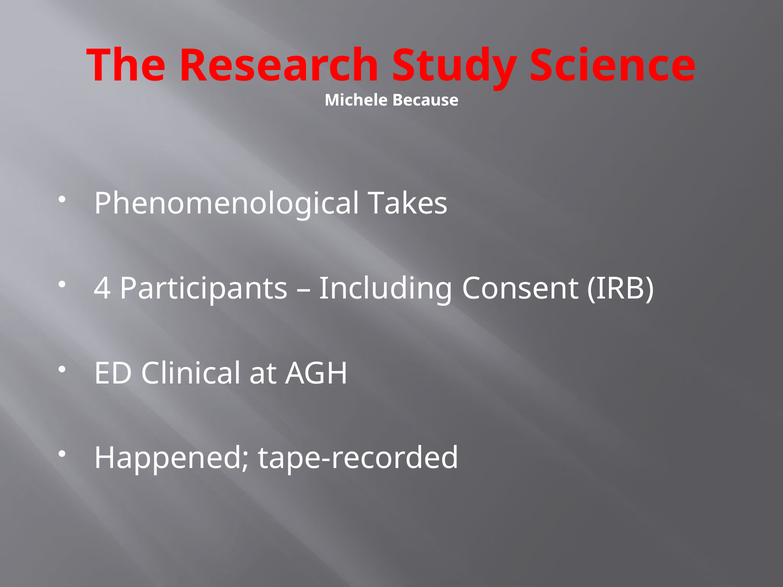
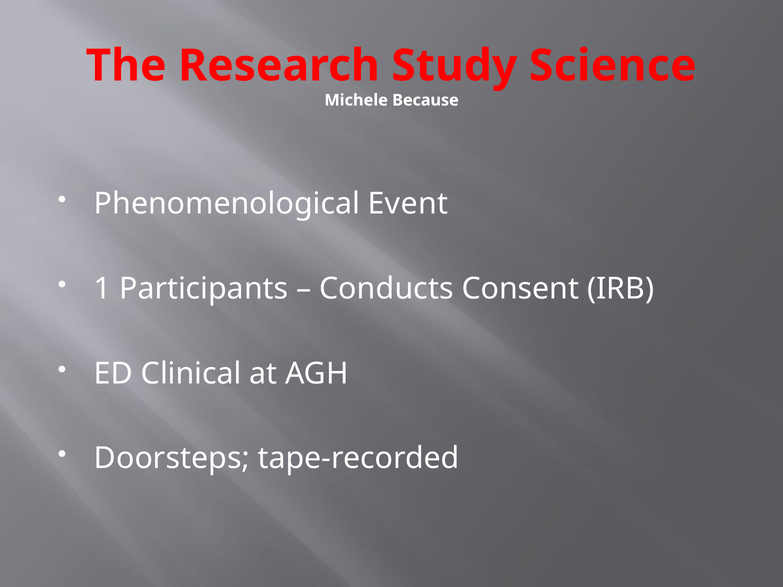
Takes: Takes -> Event
4: 4 -> 1
Including: Including -> Conducts
Happened: Happened -> Doorsteps
